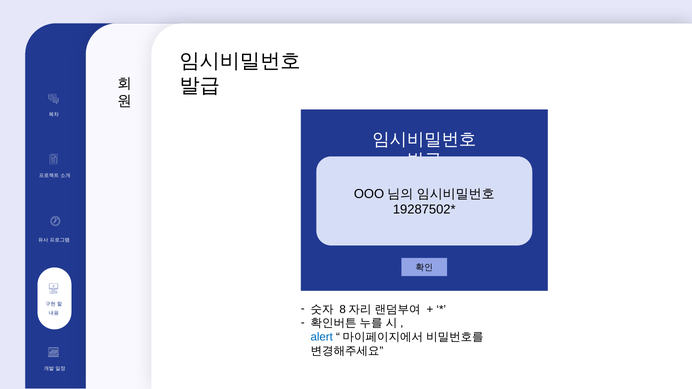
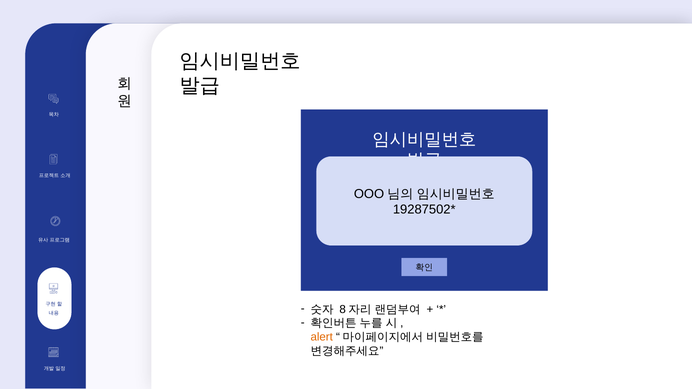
alert colour: blue -> orange
